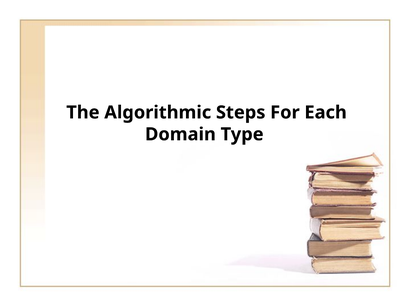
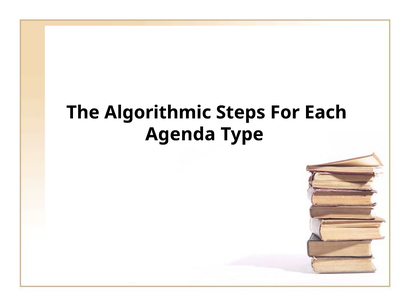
Domain: Domain -> Agenda
